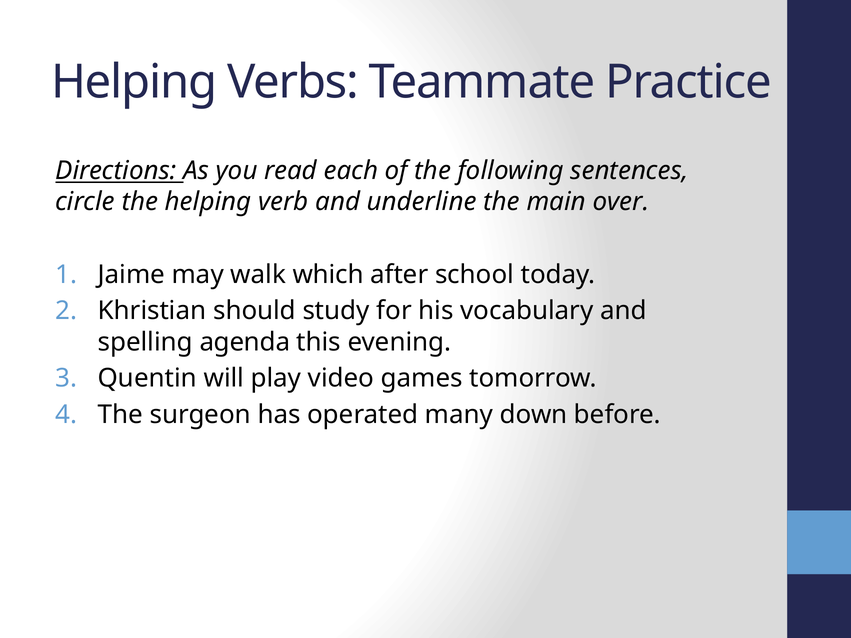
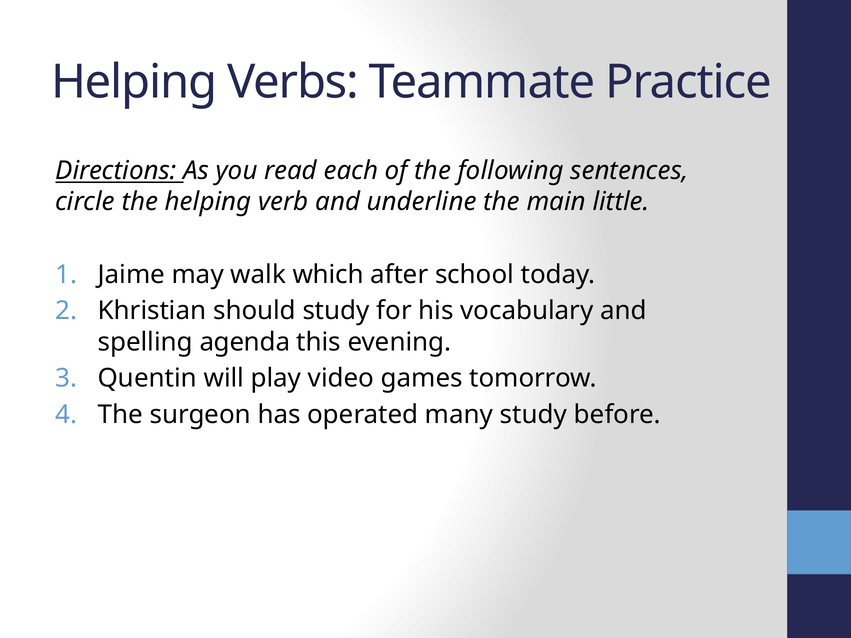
over: over -> little
many down: down -> study
